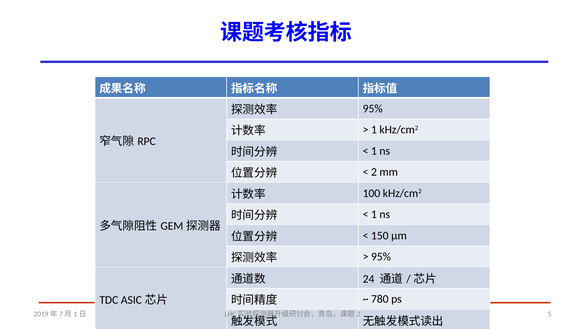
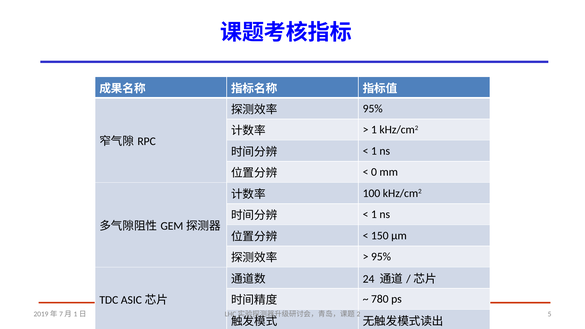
2 at (374, 172): 2 -> 0
